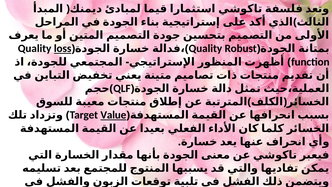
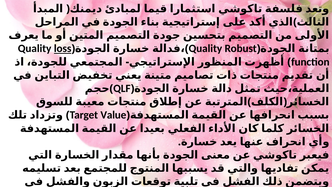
Value underline: present -> none
